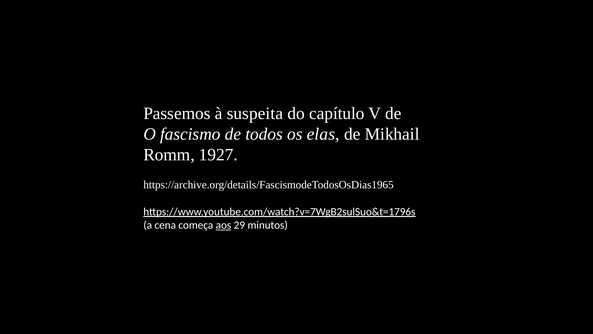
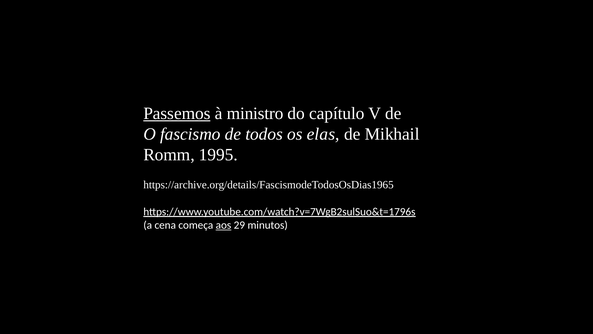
Passemos underline: none -> present
suspeita: suspeita -> ministro
1927: 1927 -> 1995
